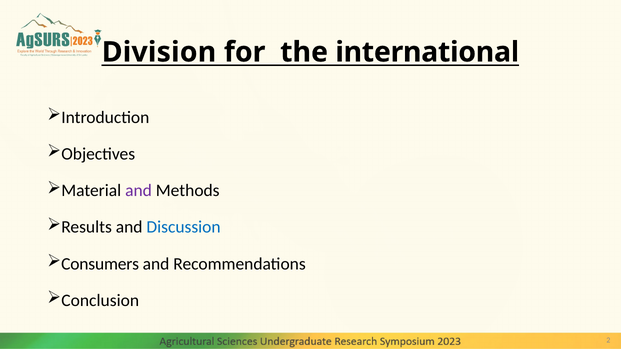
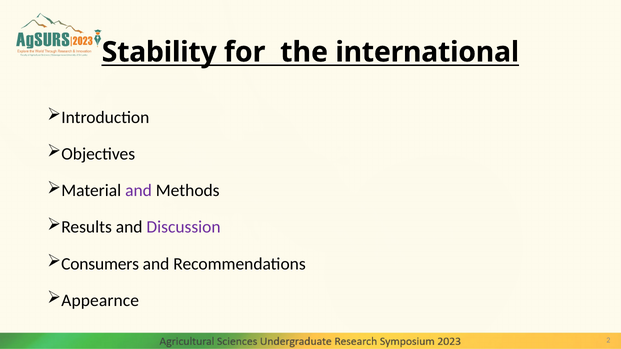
Division: Division -> Stability
Discussion colour: blue -> purple
Conclusion: Conclusion -> Appearnce
